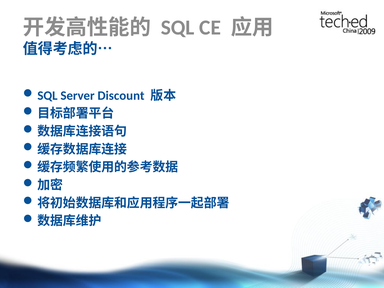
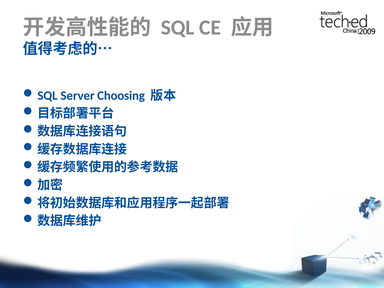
Discount: Discount -> Choosing
